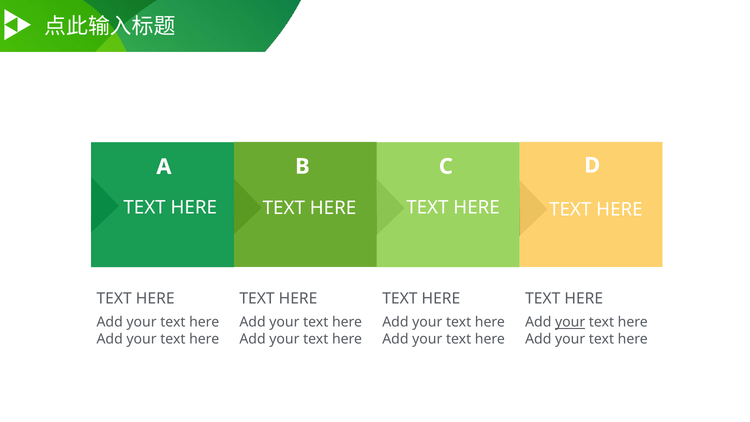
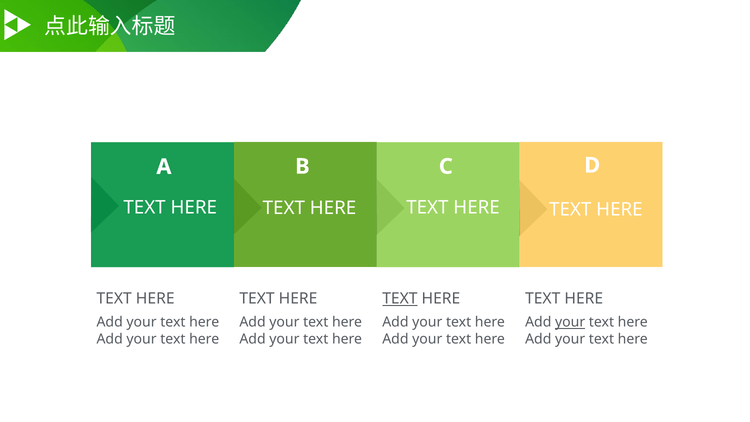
TEXT at (400, 299) underline: none -> present
